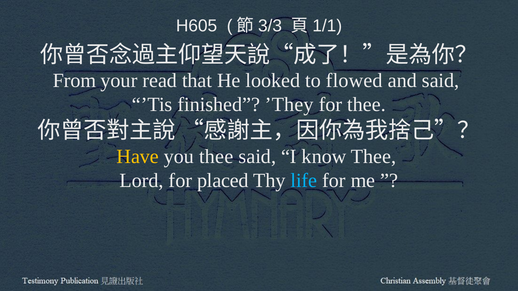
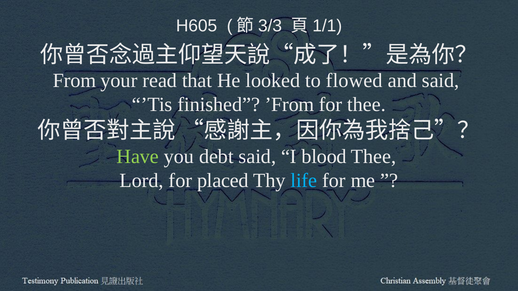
’They: ’They -> ’From
Have colour: yellow -> light green
you thee: thee -> debt
know: know -> blood
